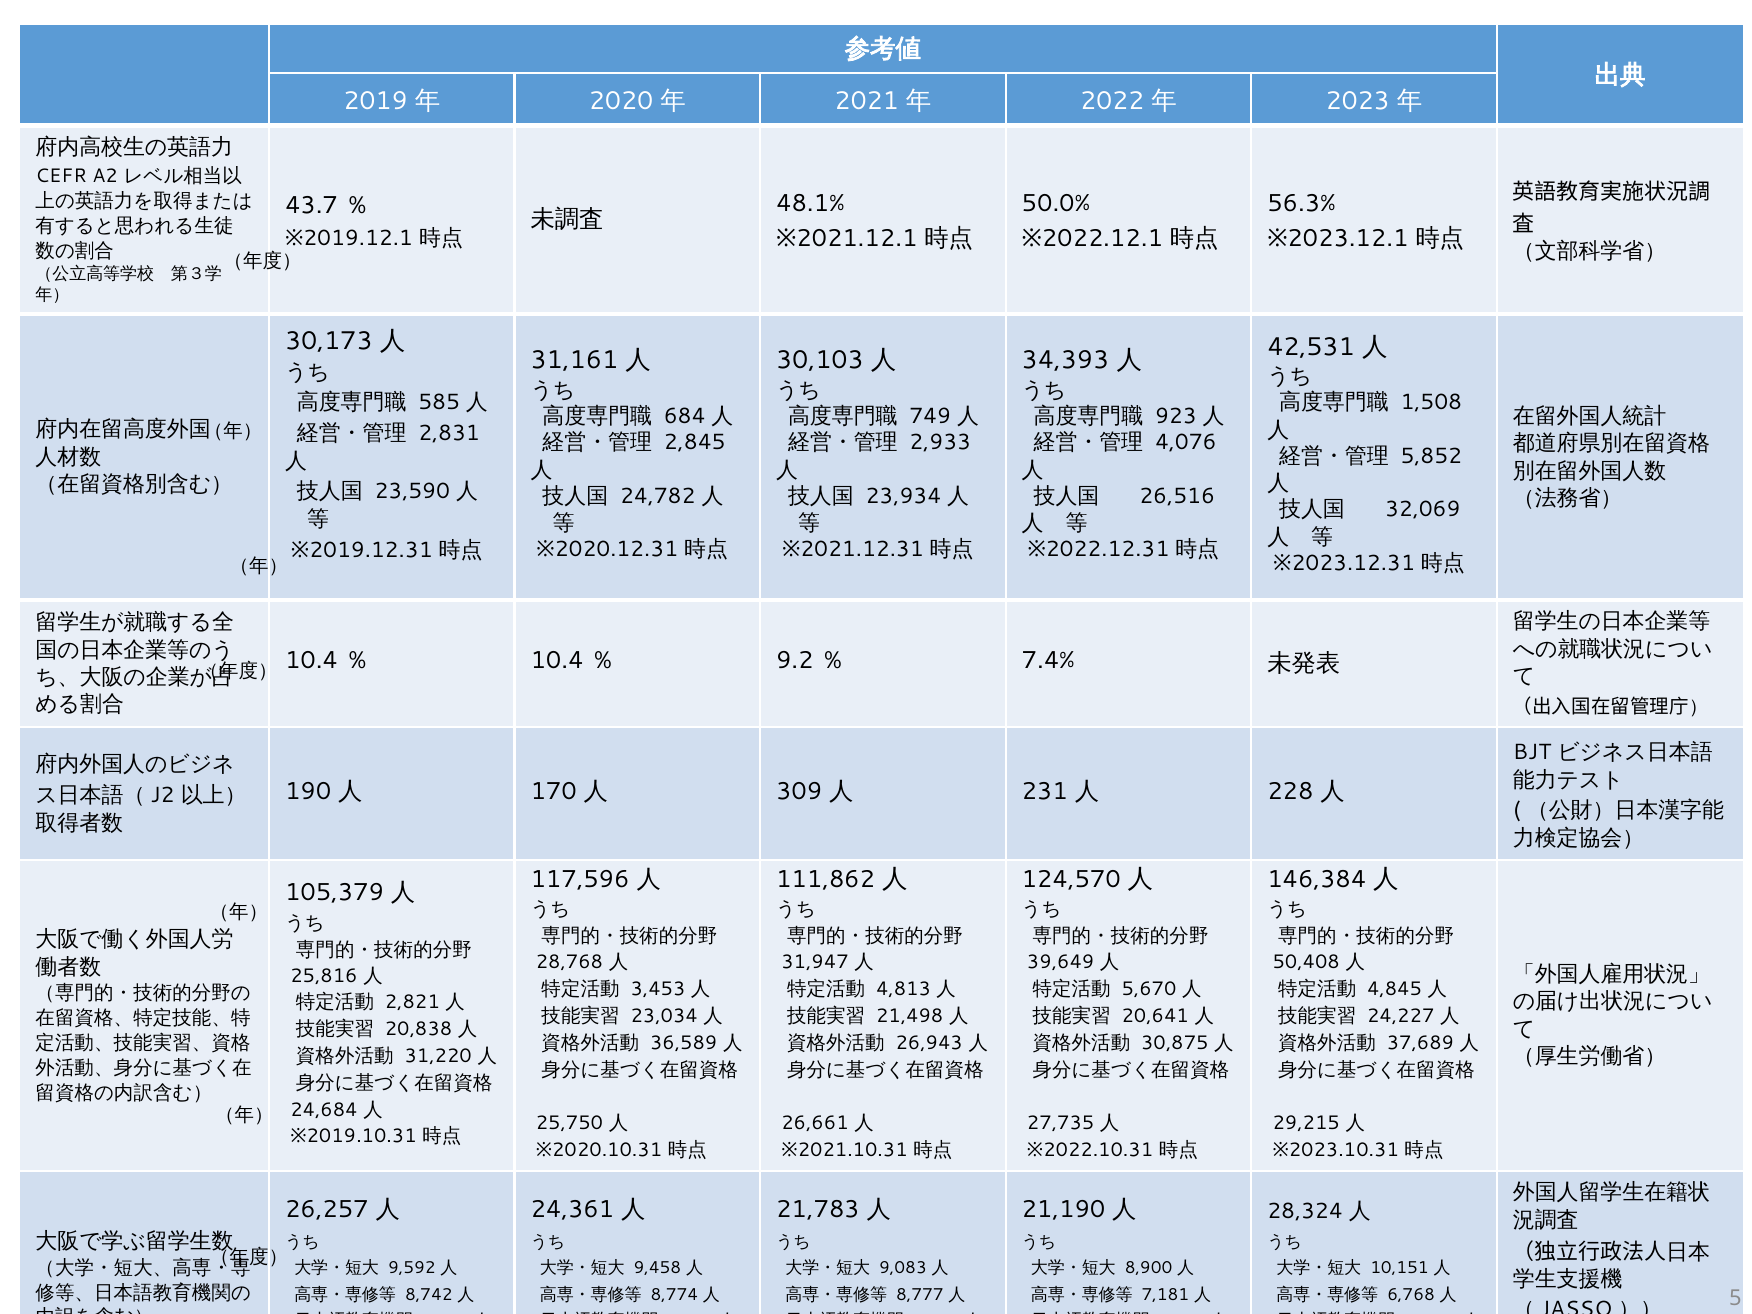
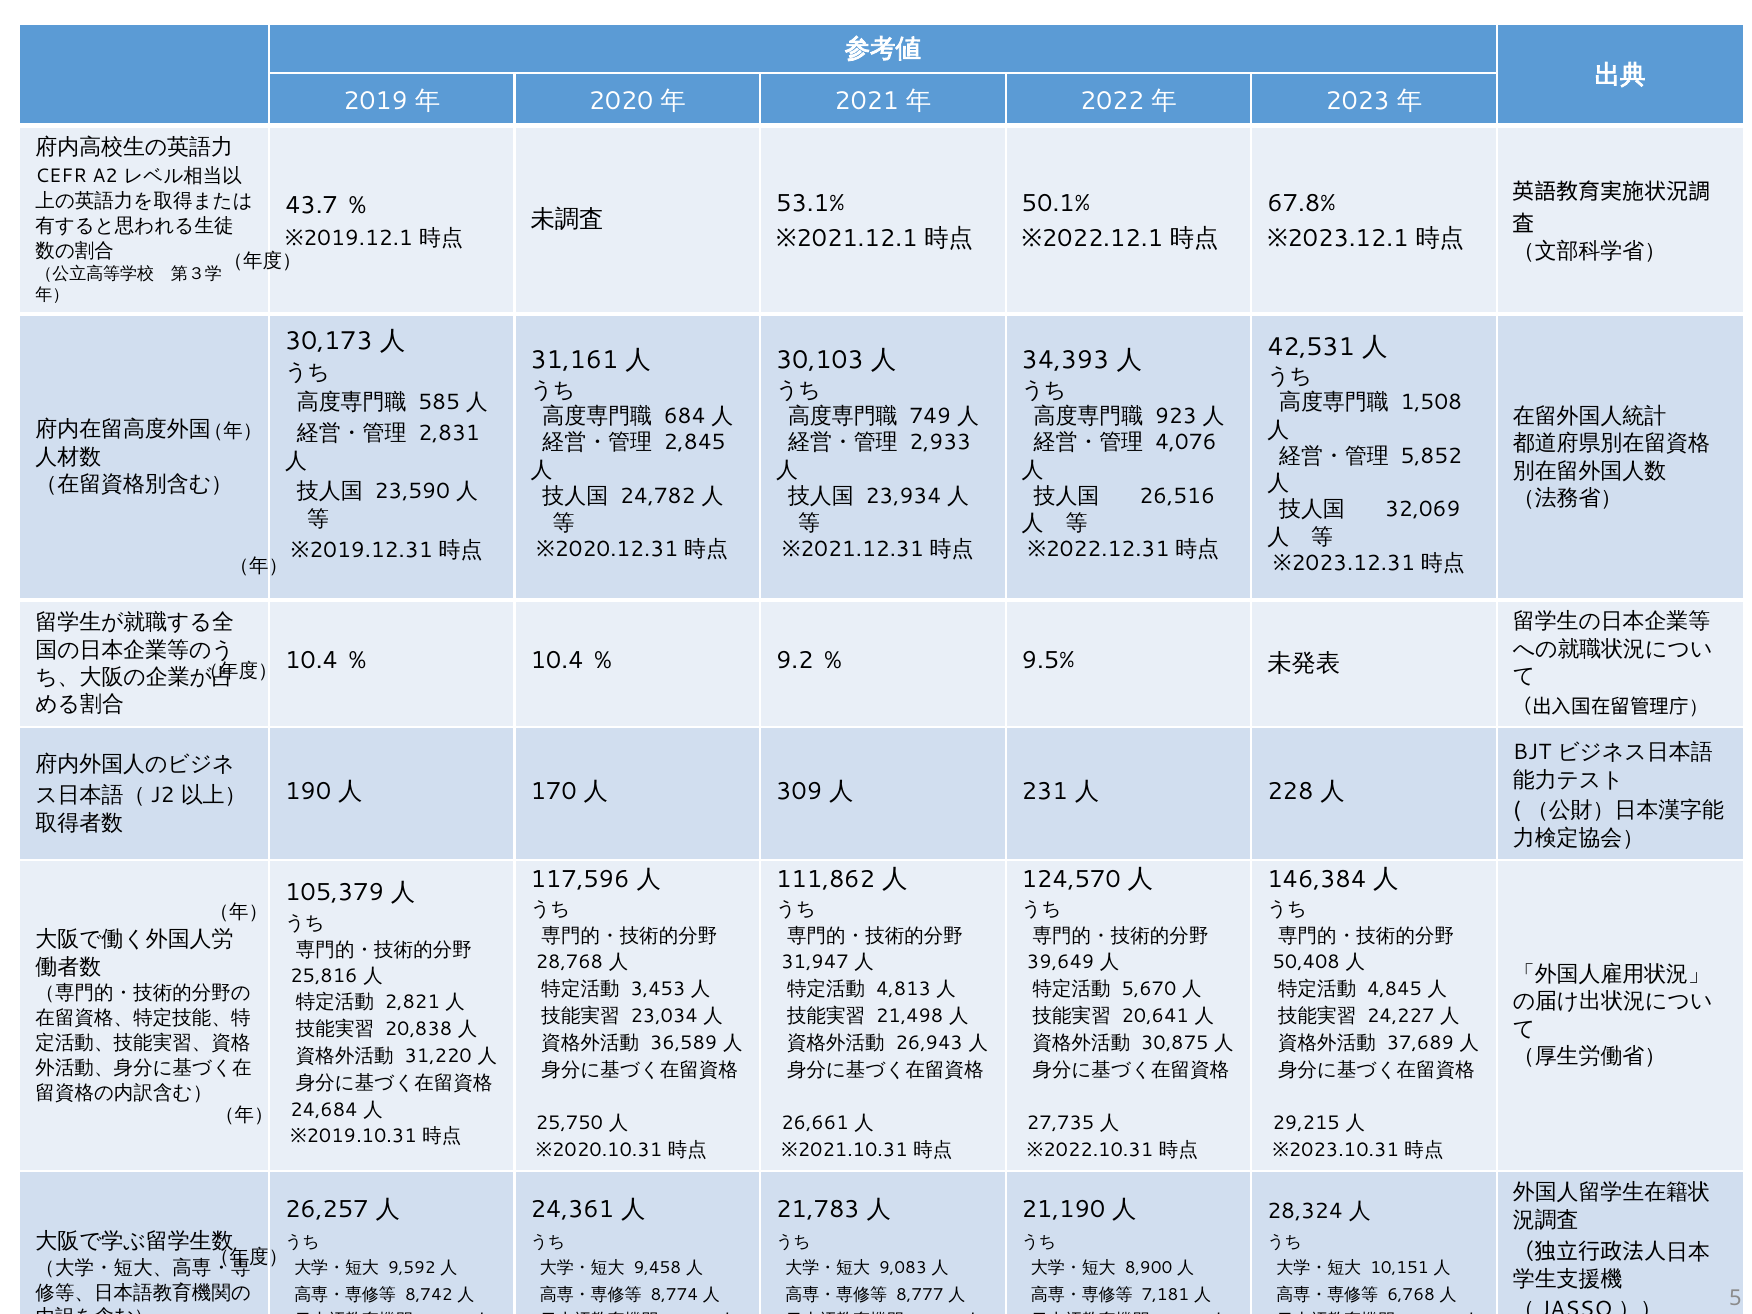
48.1%: 48.1% -> 53.1%
50.0%: 50.0% -> 50.1%
56.3%: 56.3% -> 67.8%
7.4%: 7.4% -> 9.5%
